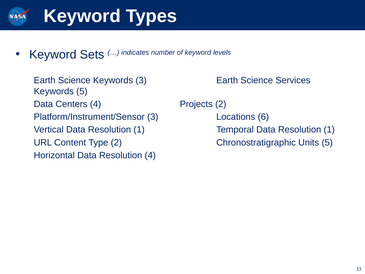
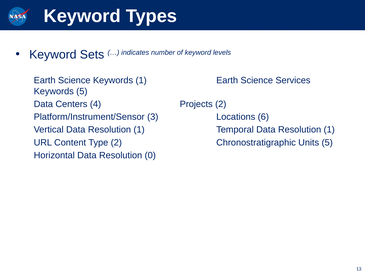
Keywords 3: 3 -> 1
Resolution 4: 4 -> 0
